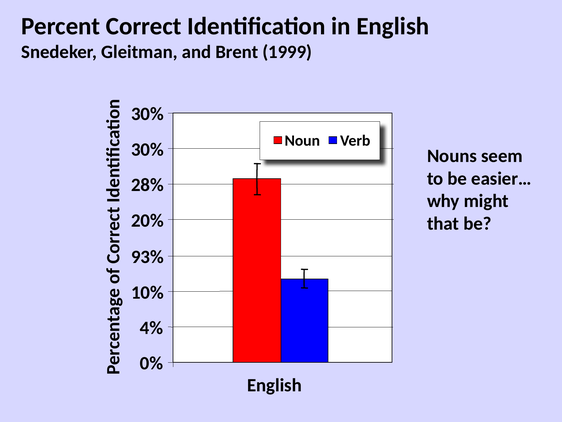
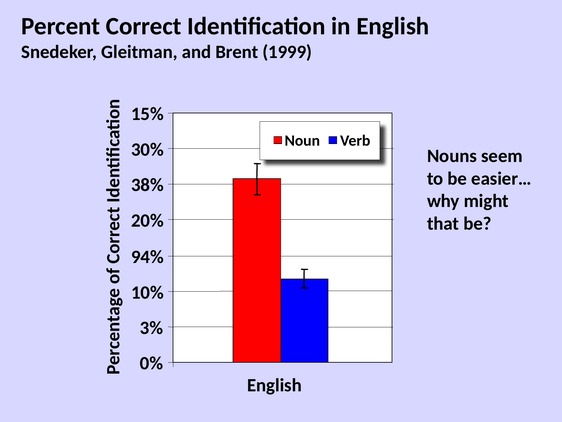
30% at (147, 114): 30% -> 15%
28%: 28% -> 38%
93%: 93% -> 94%
4%: 4% -> 3%
